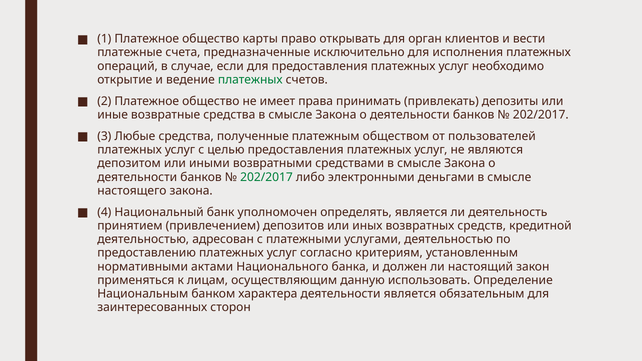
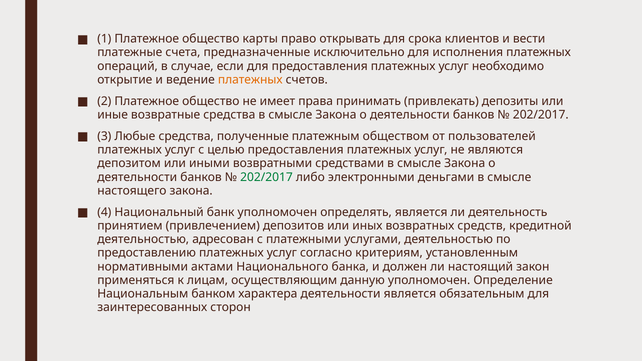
орган: орган -> срока
платежных at (250, 80) colour: green -> orange
данную использовать: использовать -> уполномочен
